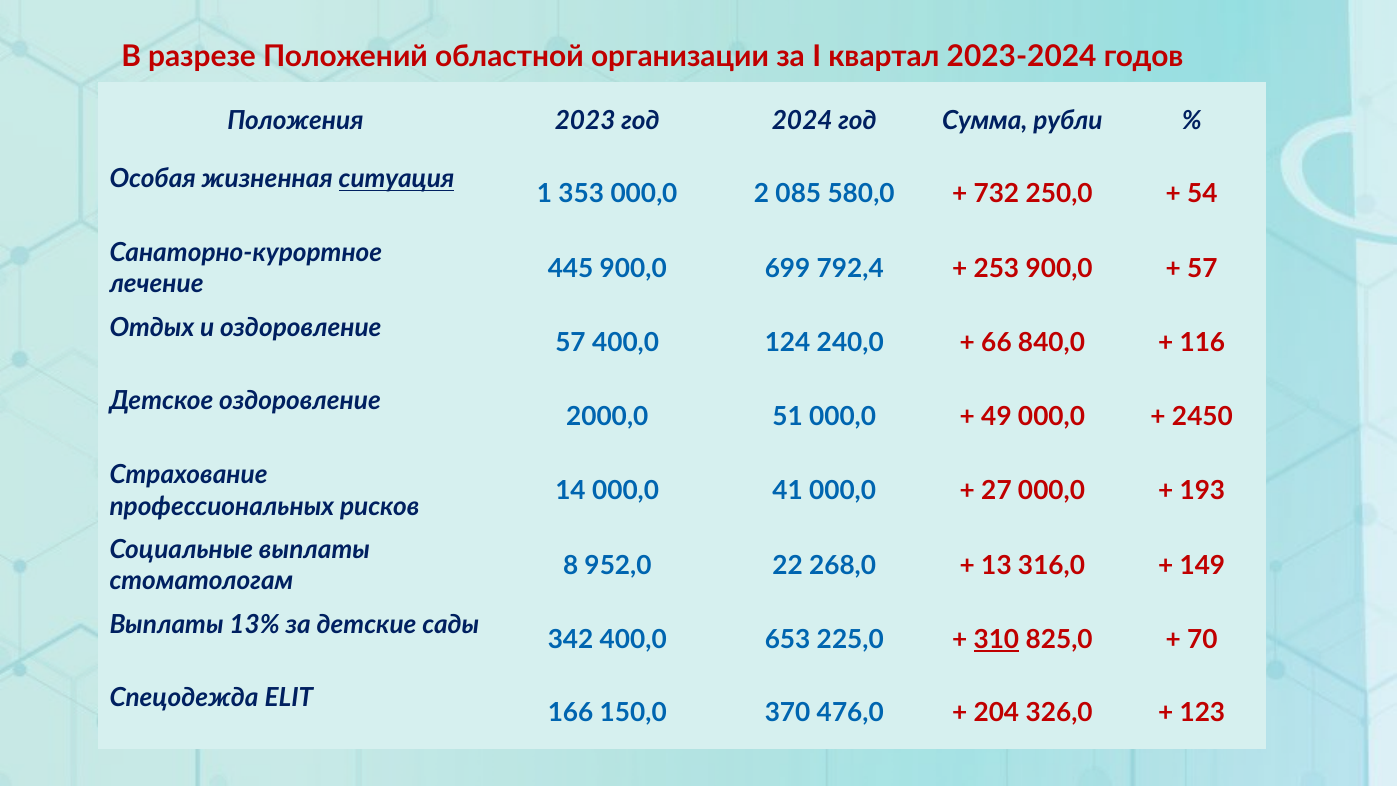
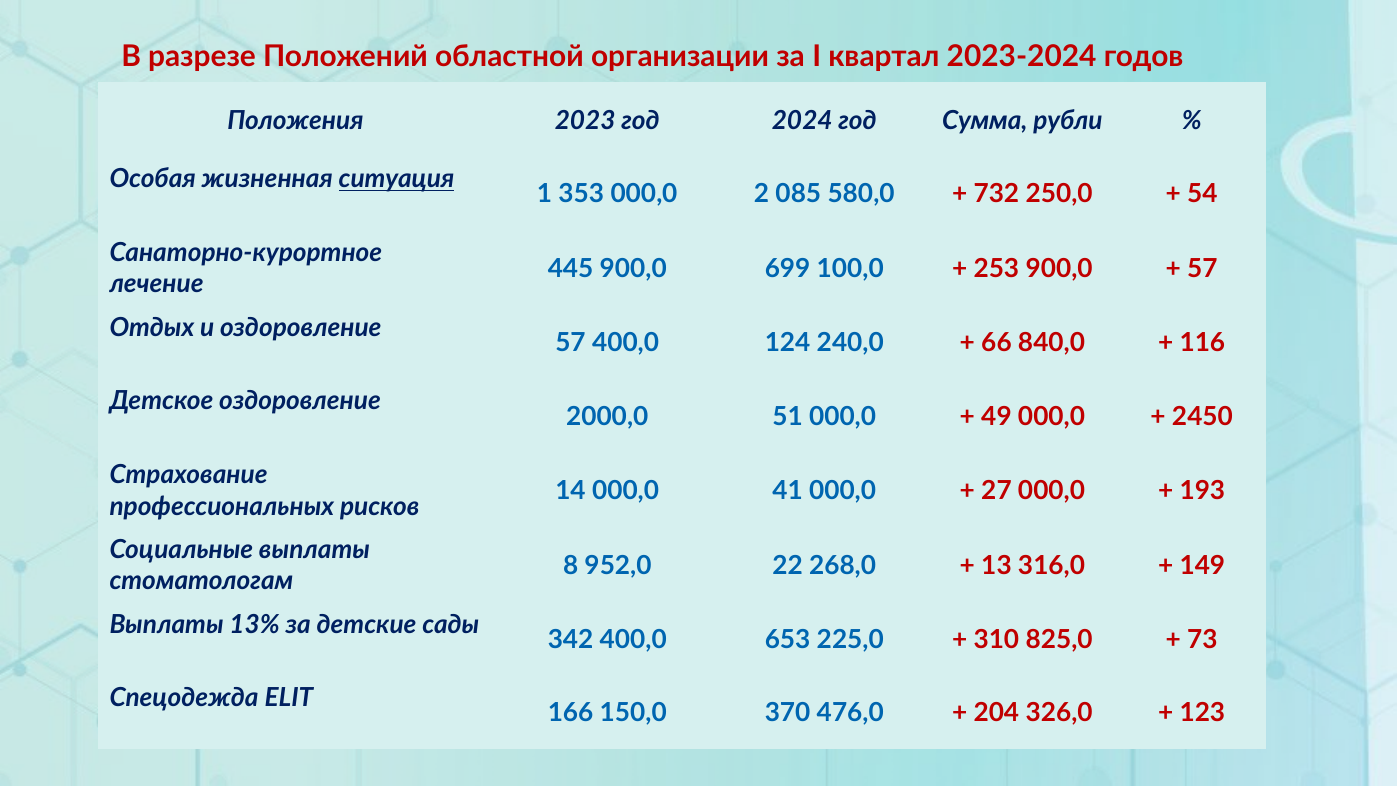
792,4: 792,4 -> 100,0
310 underline: present -> none
70: 70 -> 73
